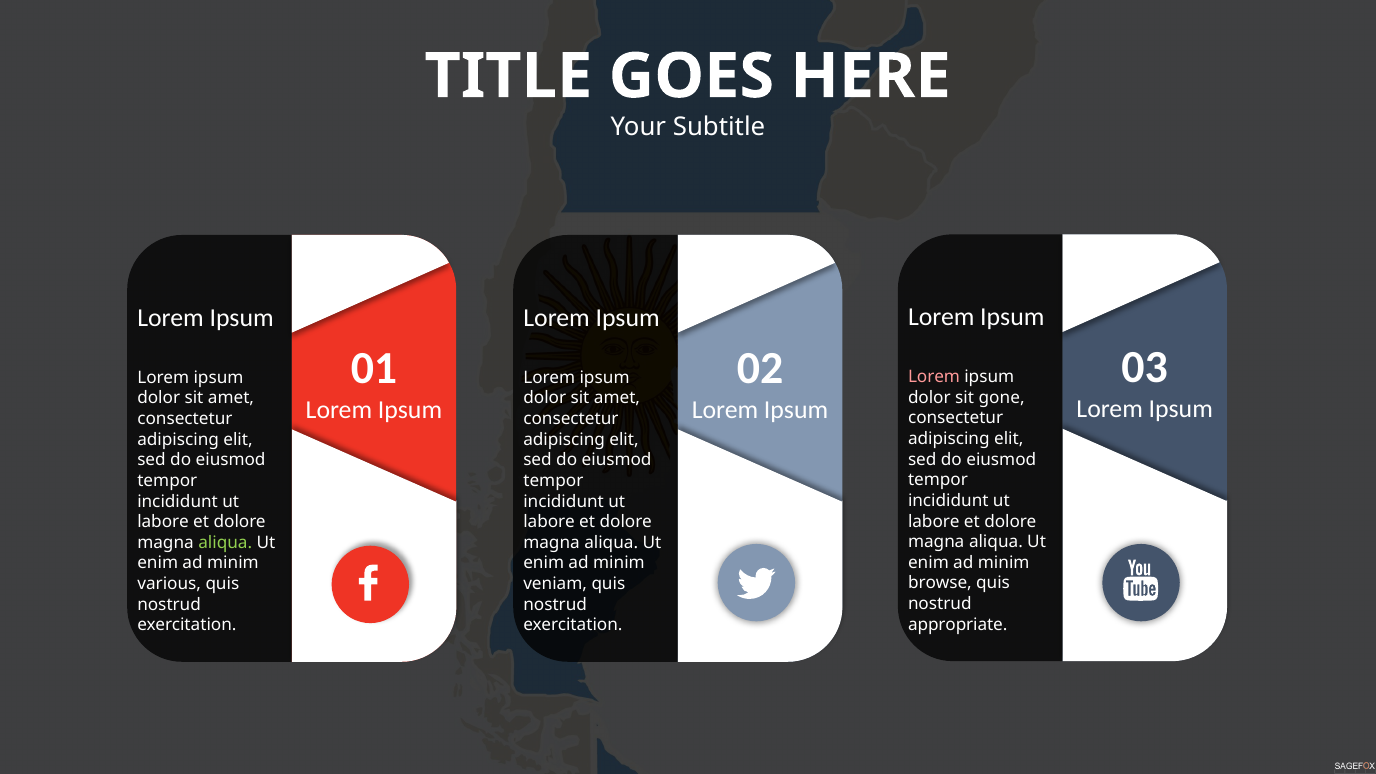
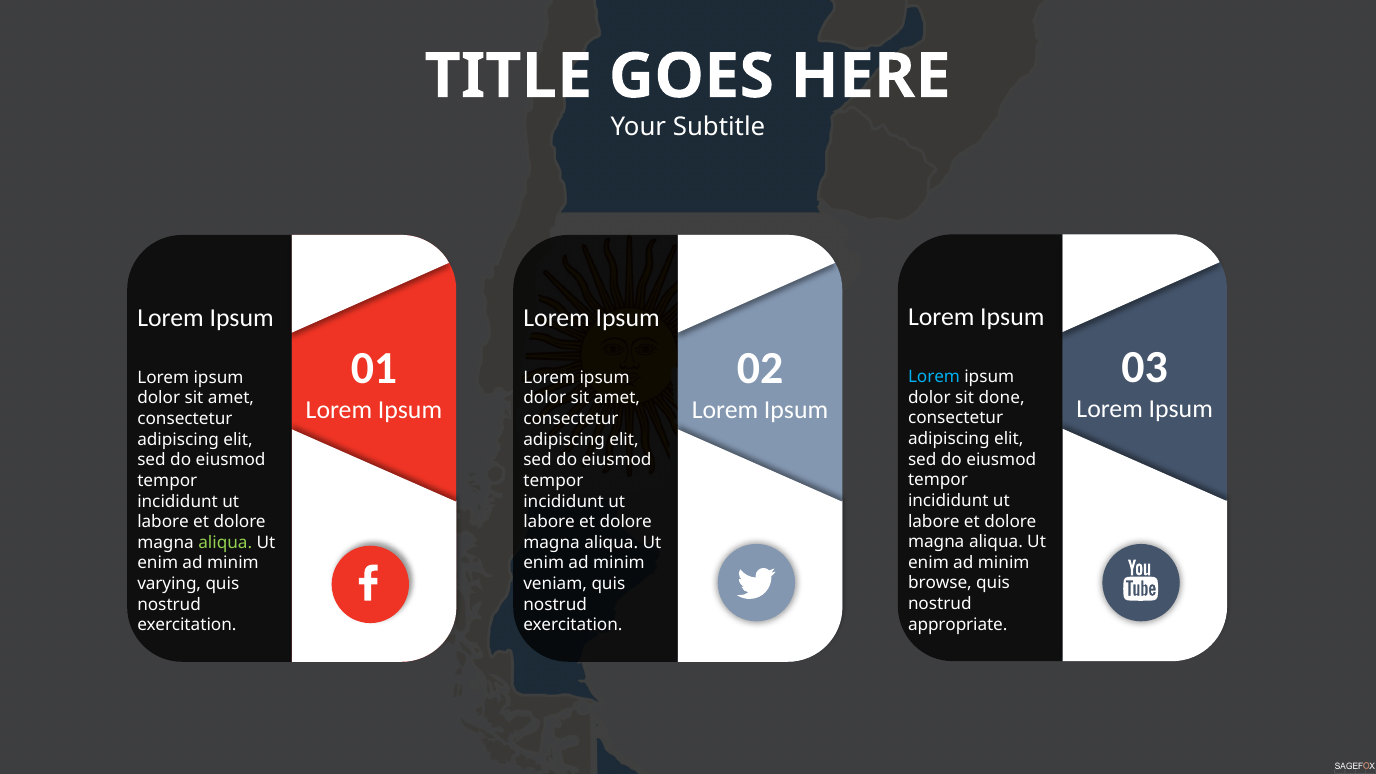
Lorem at (934, 377) colour: pink -> light blue
gone: gone -> done
various: various -> varying
